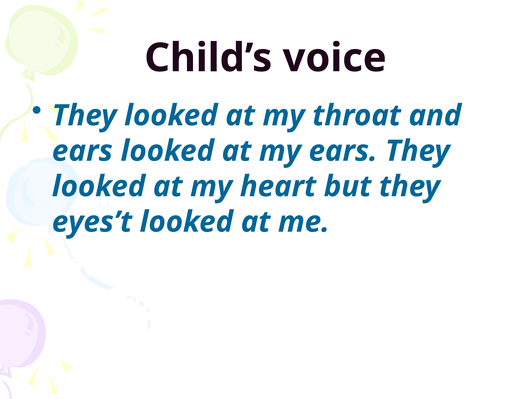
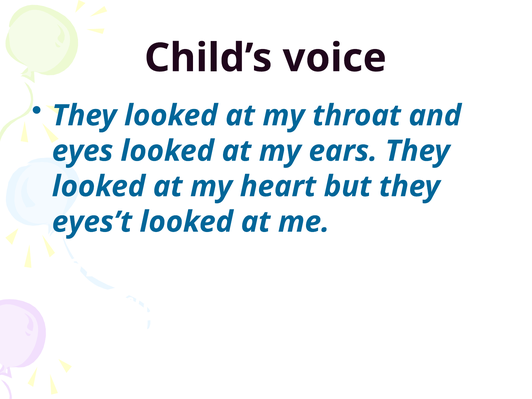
ears at (82, 151): ears -> eyes
